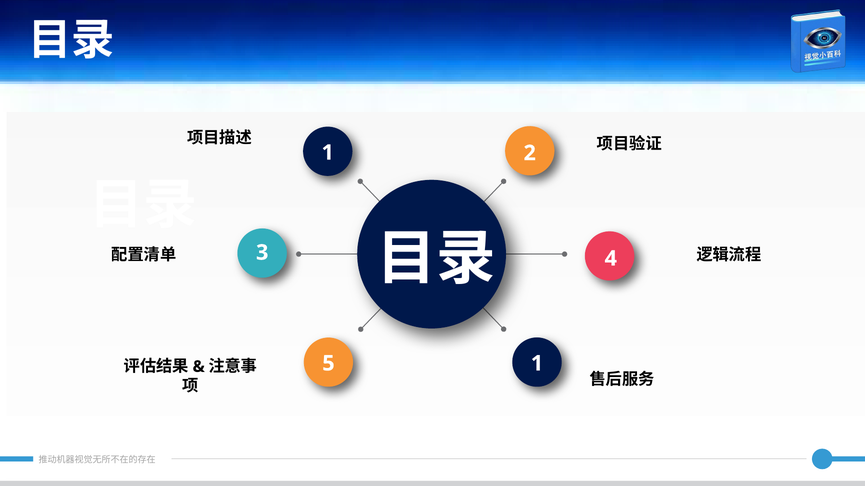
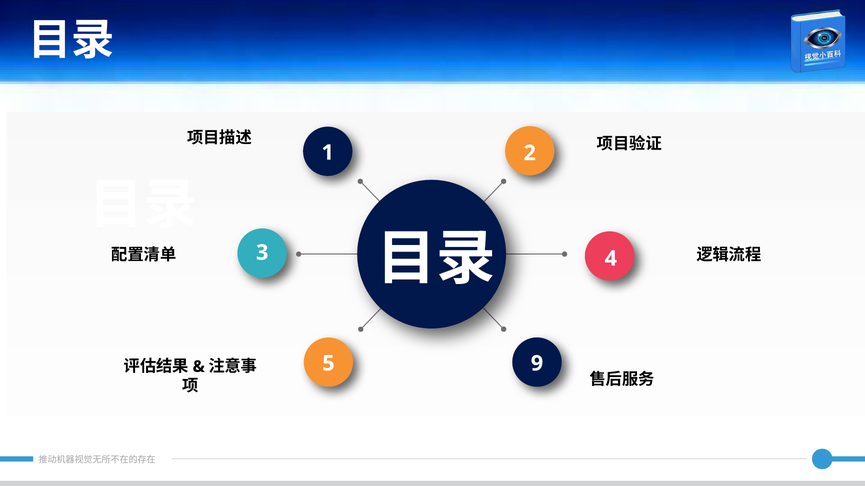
5 1: 1 -> 9
